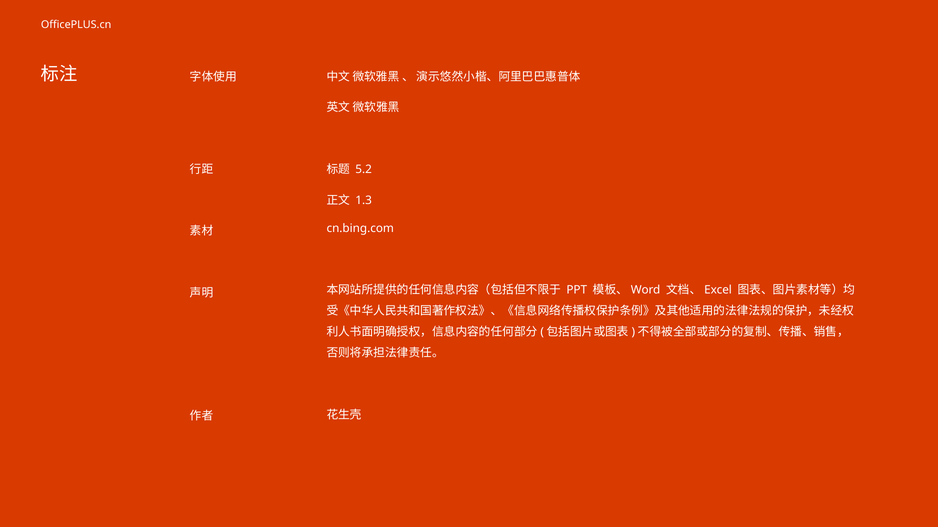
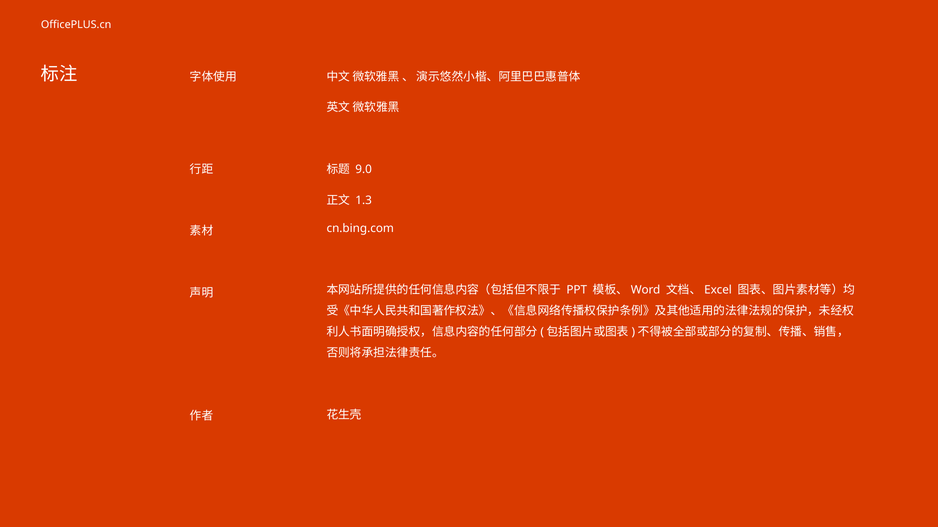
5.2: 5.2 -> 9.0
